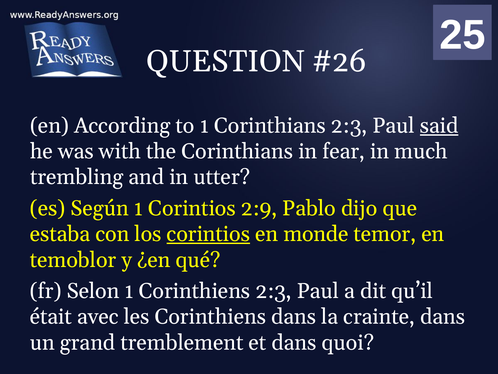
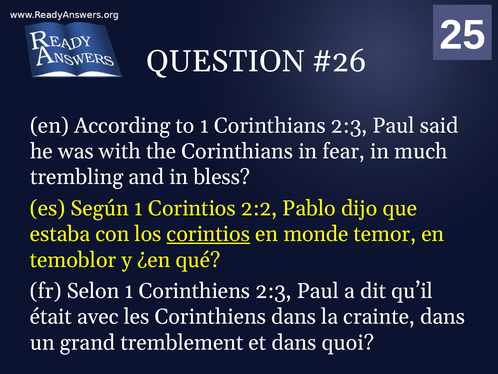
said underline: present -> none
utter: utter -> bless
2:9: 2:9 -> 2:2
